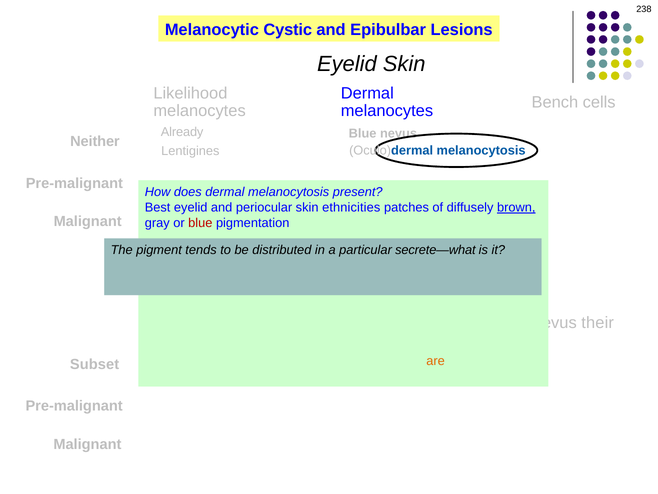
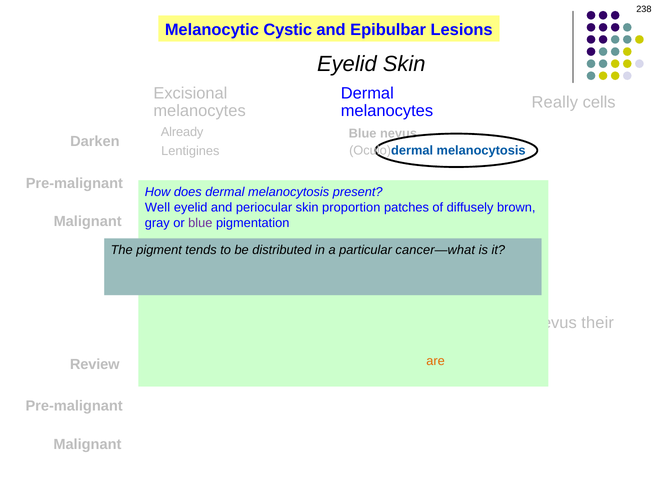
Likelihood: Likelihood -> Excisional
Bench: Bench -> Really
Neither: Neither -> Darken
Best: Best -> Well
ethnicities: ethnicities -> proportion
brown underline: present -> none
blue at (200, 223) colour: red -> purple
secrete—what: secrete—what -> cancer—what
Subset: Subset -> Review
